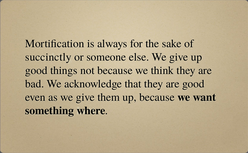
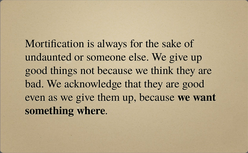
succinctly: succinctly -> undaunted
